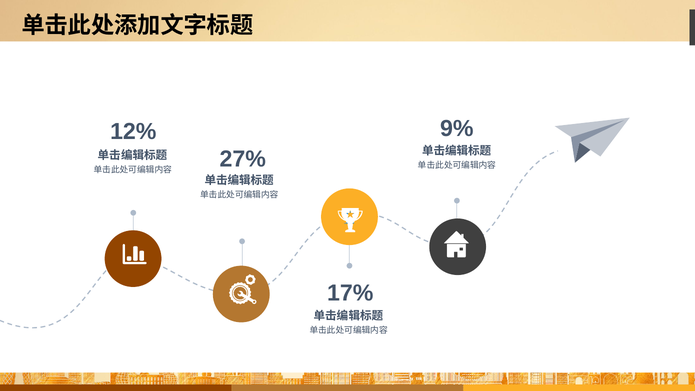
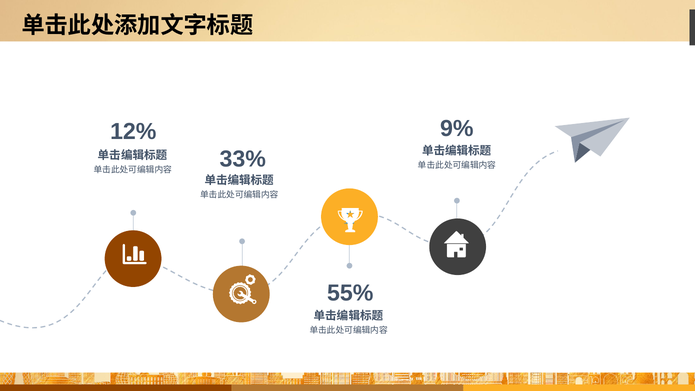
27%: 27% -> 33%
17%: 17% -> 55%
